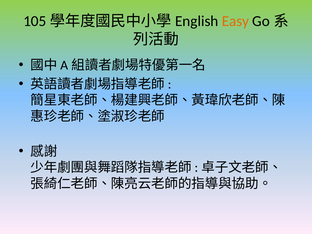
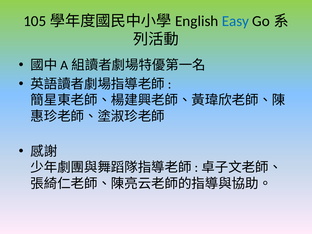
Easy colour: orange -> blue
